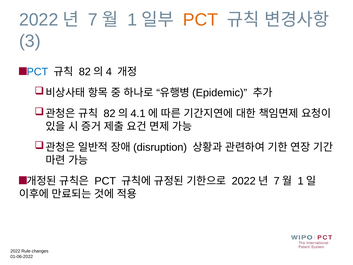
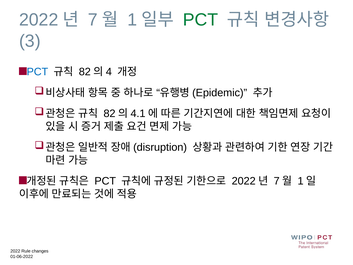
PCT at (200, 20) colour: orange -> green
